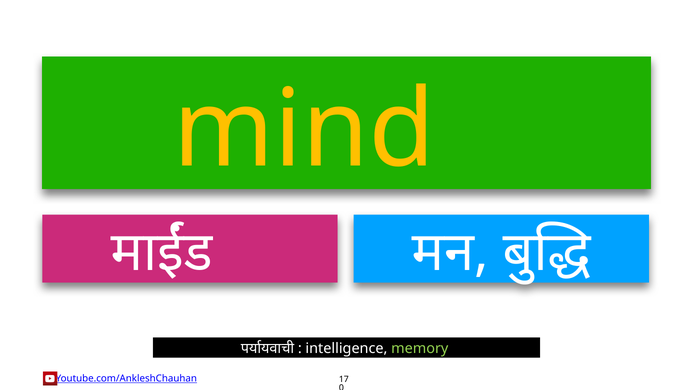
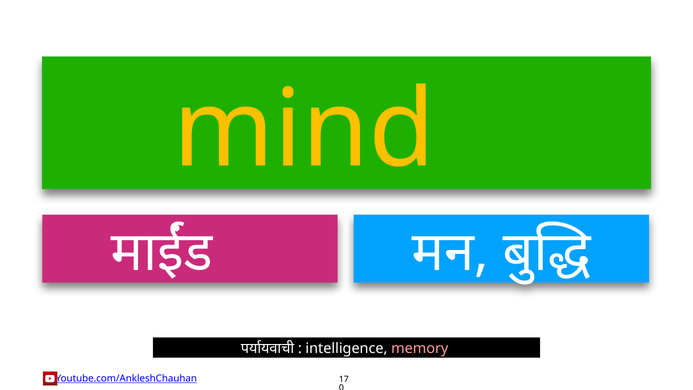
memory colour: light green -> pink
